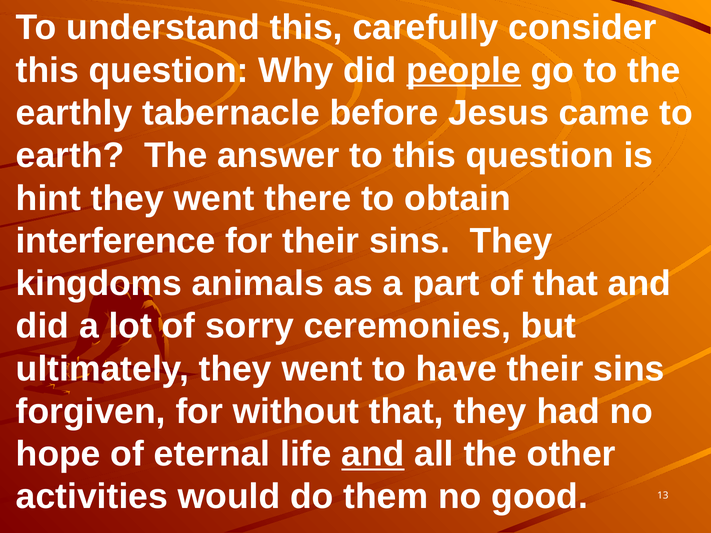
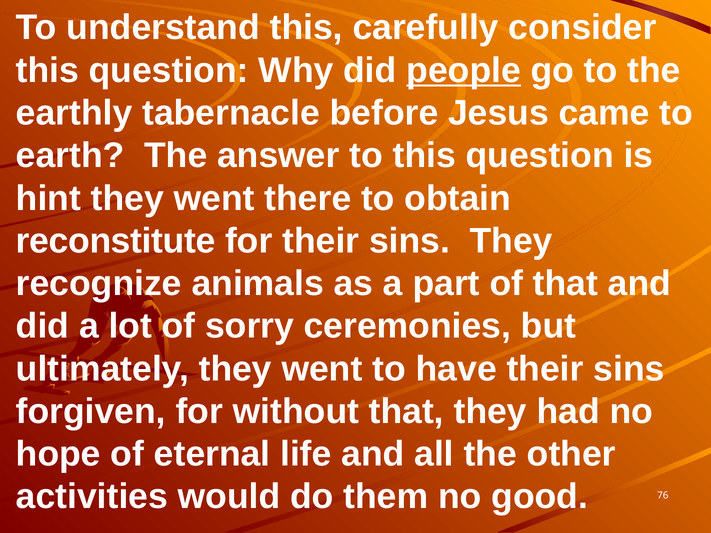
interference: interference -> reconstitute
kingdoms: kingdoms -> recognize
and at (373, 454) underline: present -> none
13: 13 -> 76
